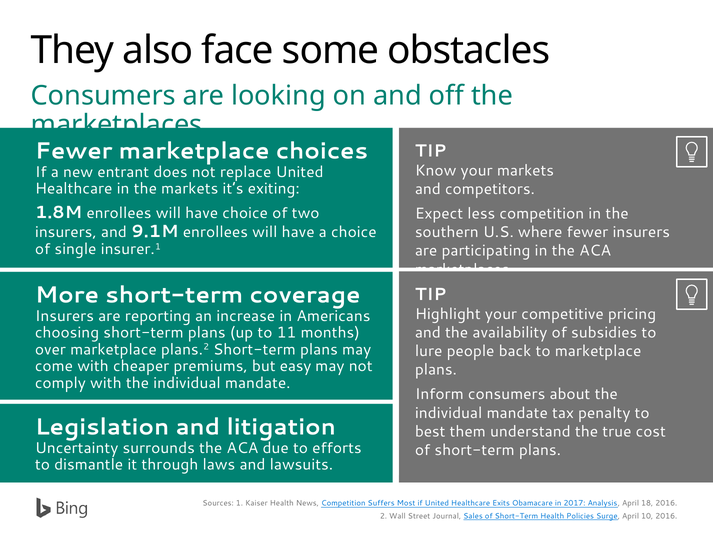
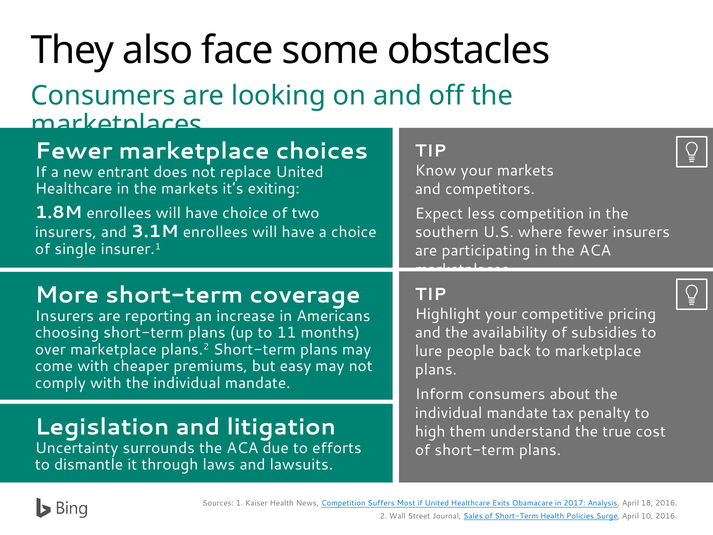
9.1M: 9.1M -> 3.1M
best: best -> high
